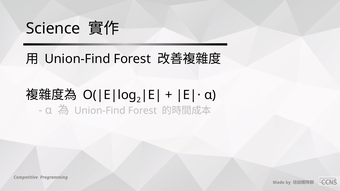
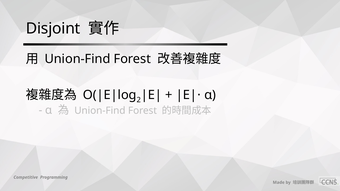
Science: Science -> Disjoint
